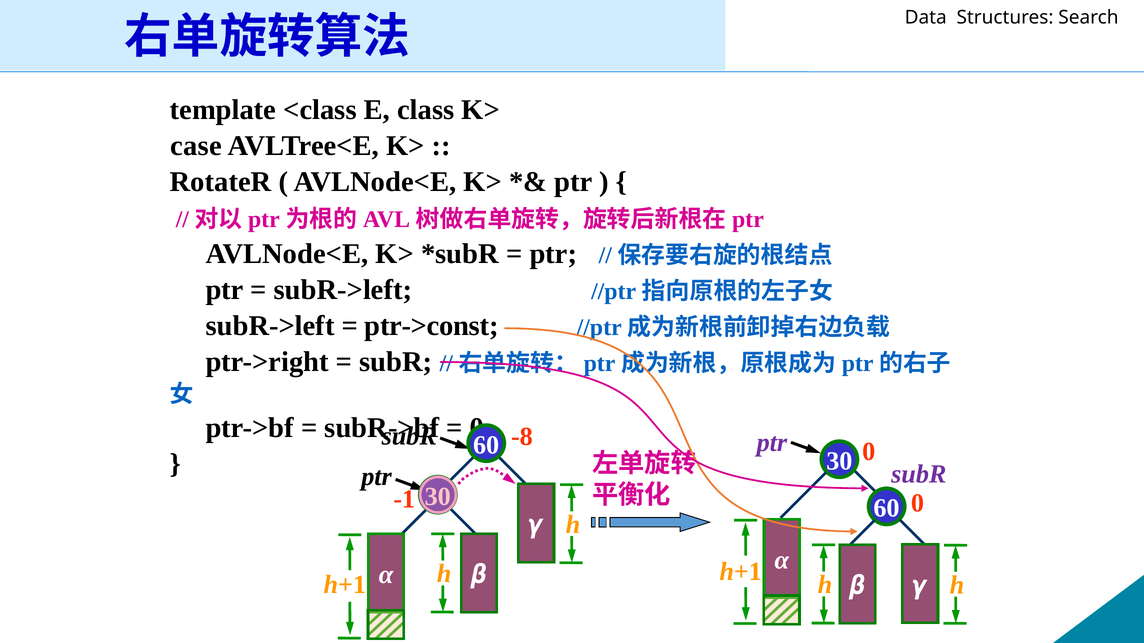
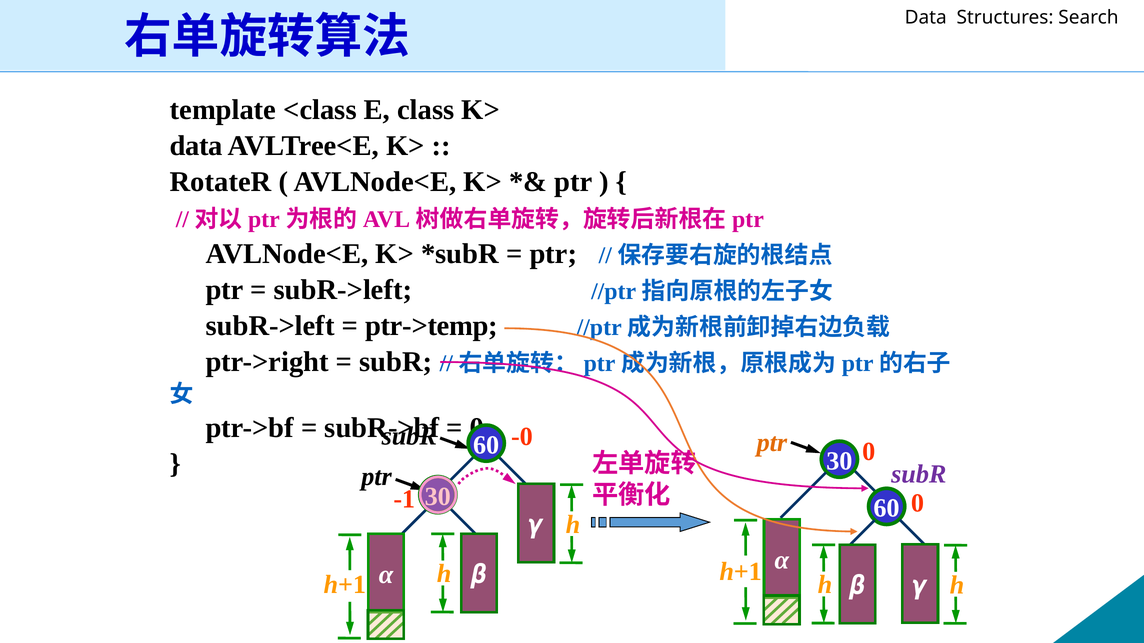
case at (196, 146): case -> data
ptr->const: ptr->const -> ptr->temp
-8: -8 -> -0
ptr at (772, 443) colour: purple -> orange
